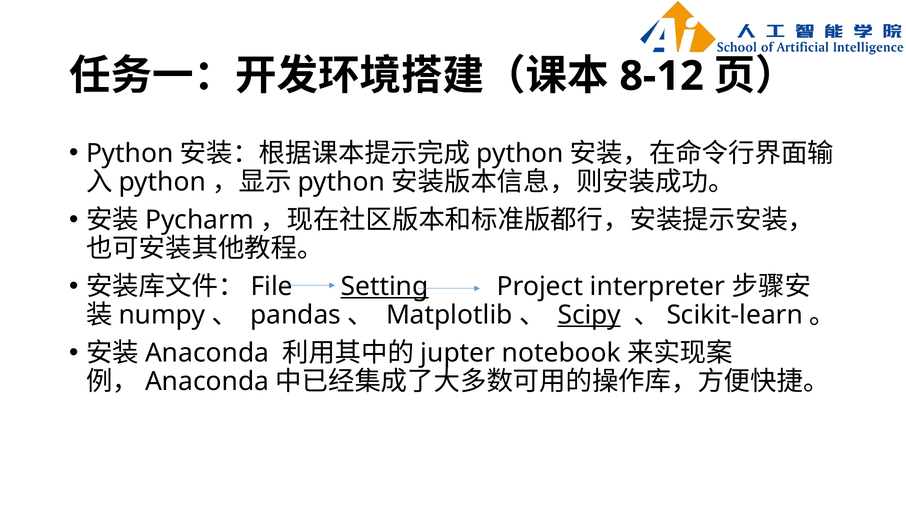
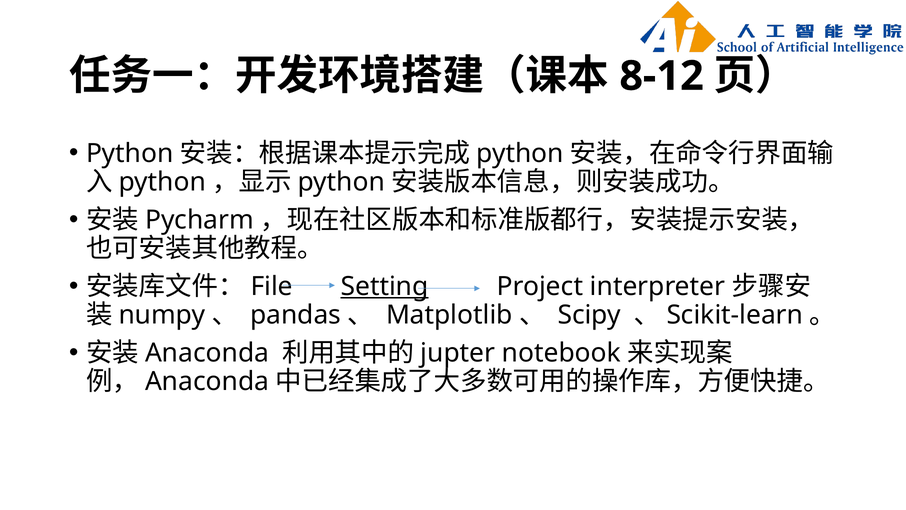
Scipy underline: present -> none
